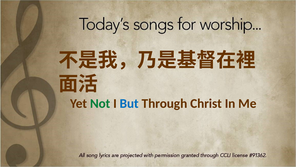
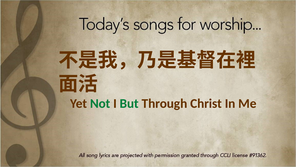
But colour: blue -> green
